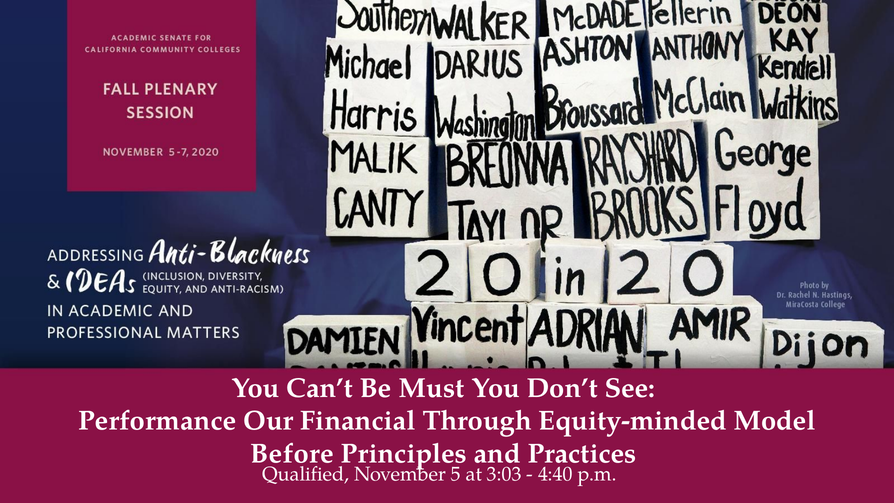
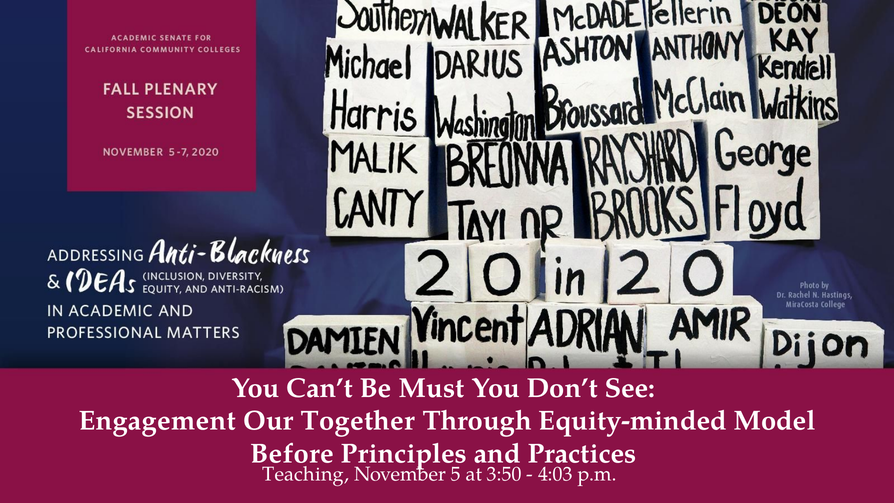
Performance: Performance -> Engagement
Financial: Financial -> Together
Qualified: Qualified -> Teaching
3:03: 3:03 -> 3:50
4:40: 4:40 -> 4:03
